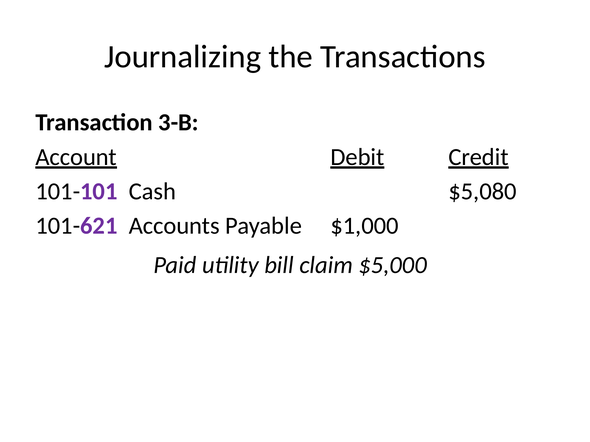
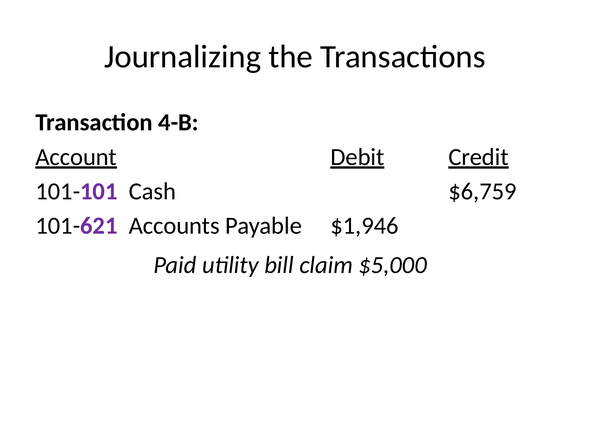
3-B: 3-B -> 4-B
$5,080: $5,080 -> $6,759
$1,000: $1,000 -> $1,946
